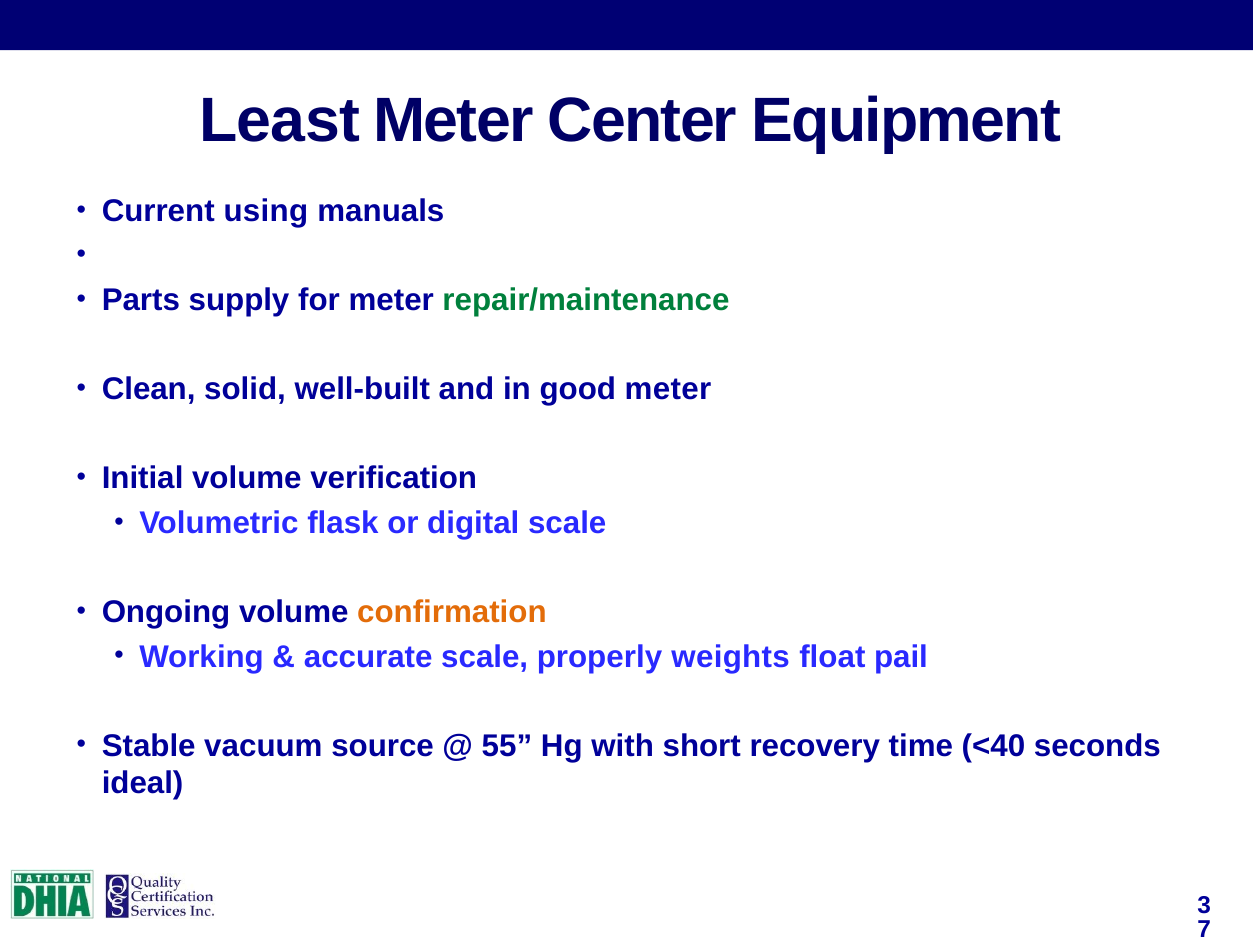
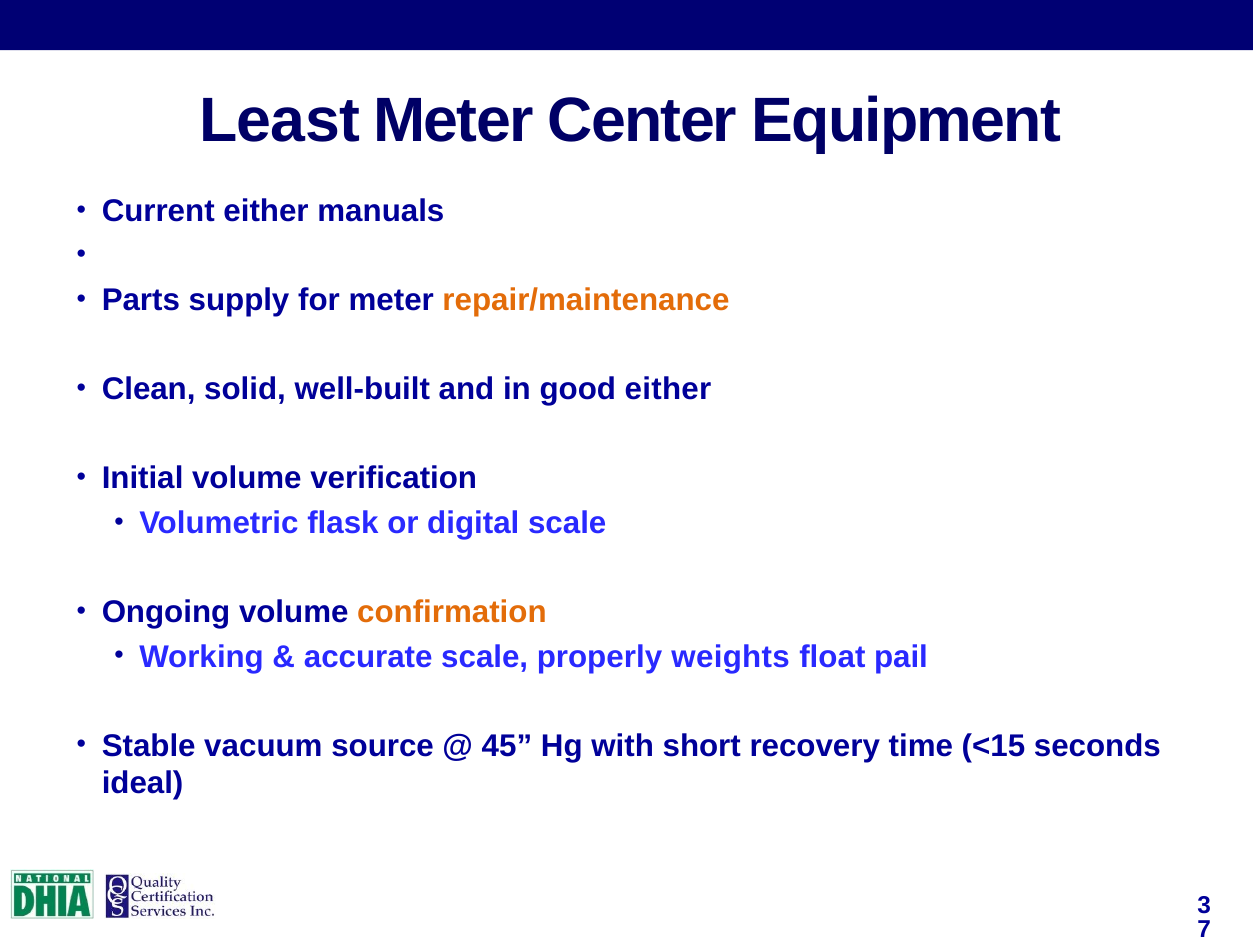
Current using: using -> either
repair/maintenance colour: green -> orange
good meter: meter -> either
55: 55 -> 45
<40: <40 -> <15
